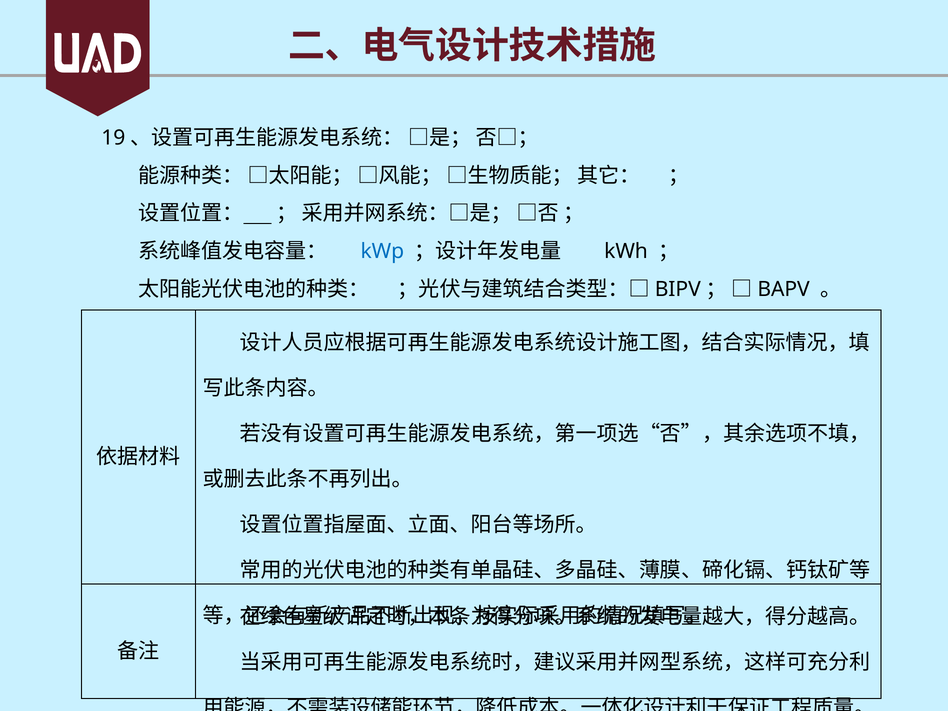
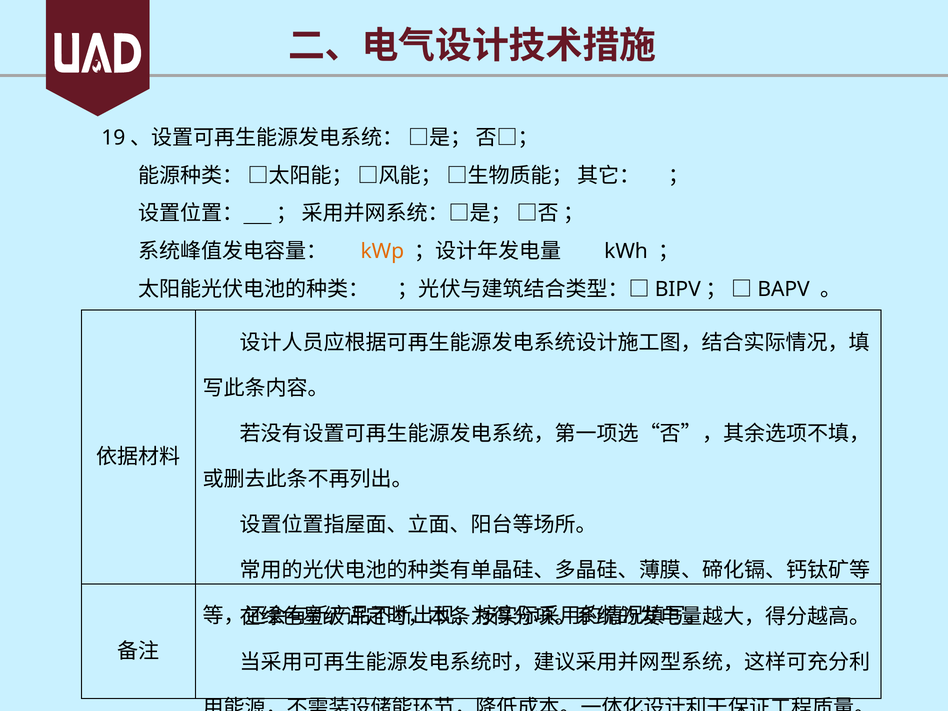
kWp colour: blue -> orange
